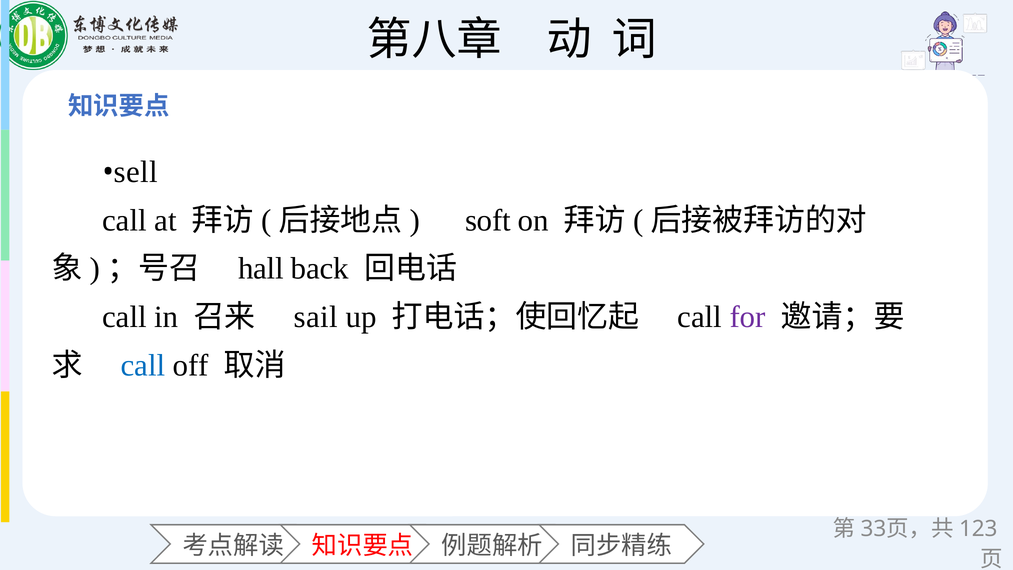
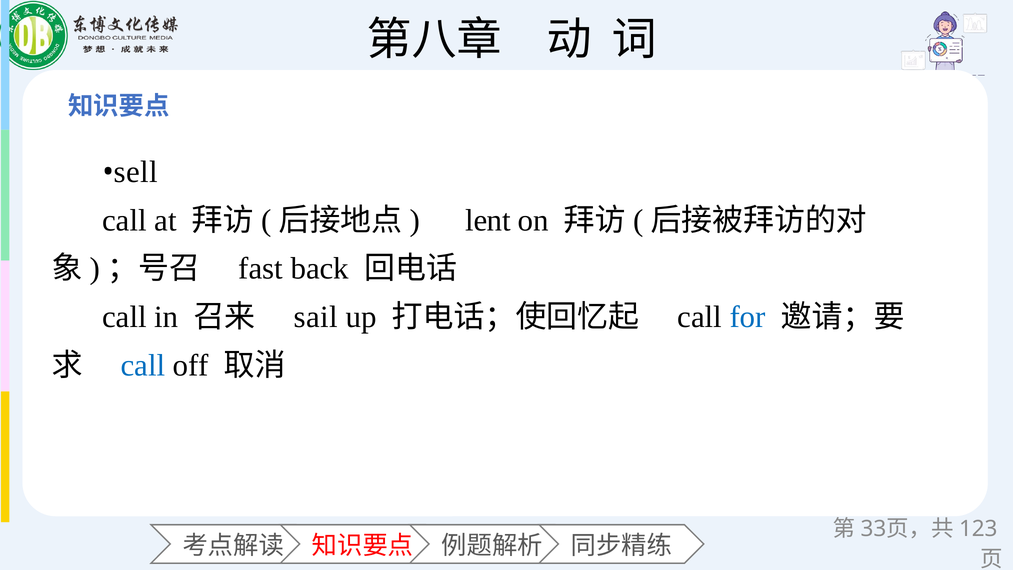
soft: soft -> lent
hall: hall -> fast
for colour: purple -> blue
